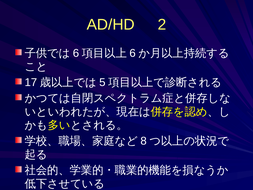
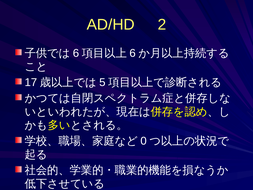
8: 8 -> 0
